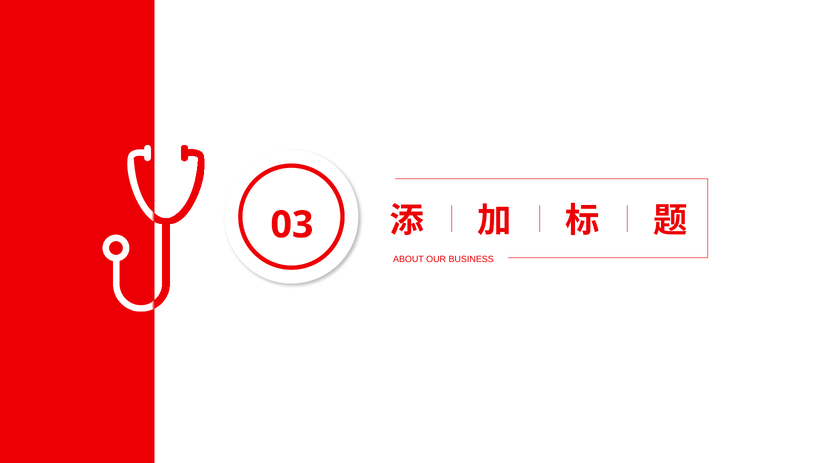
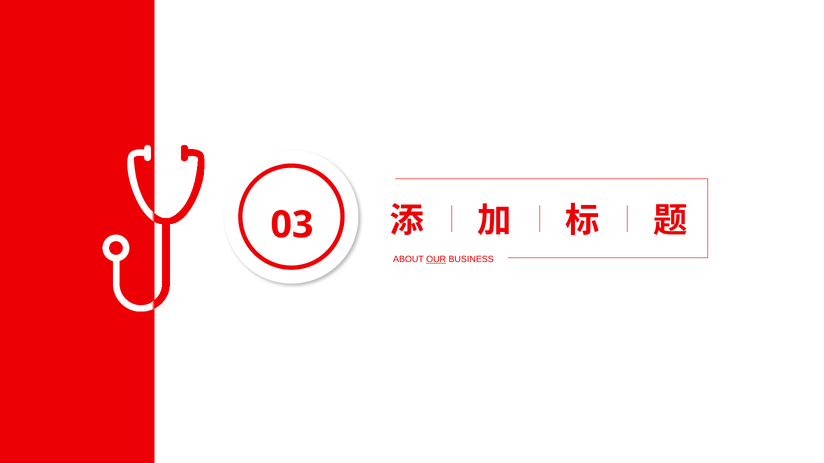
OUR underline: none -> present
